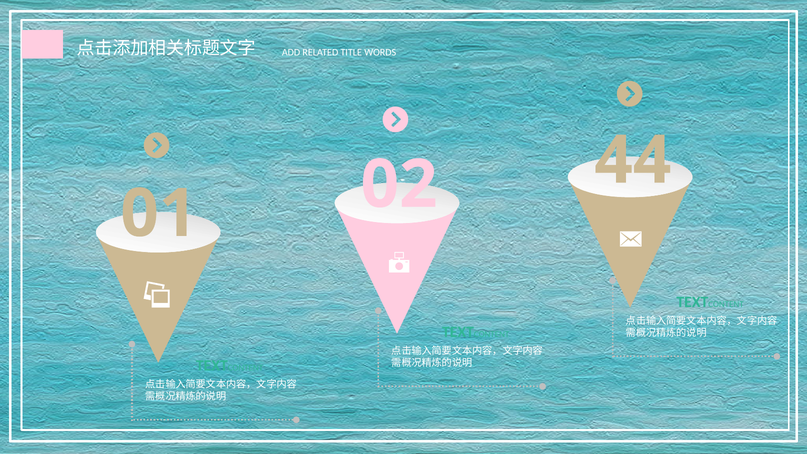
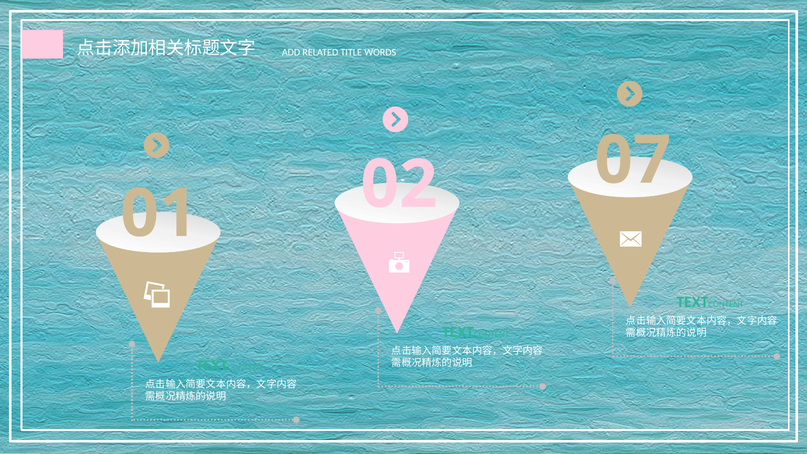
44: 44 -> 07
